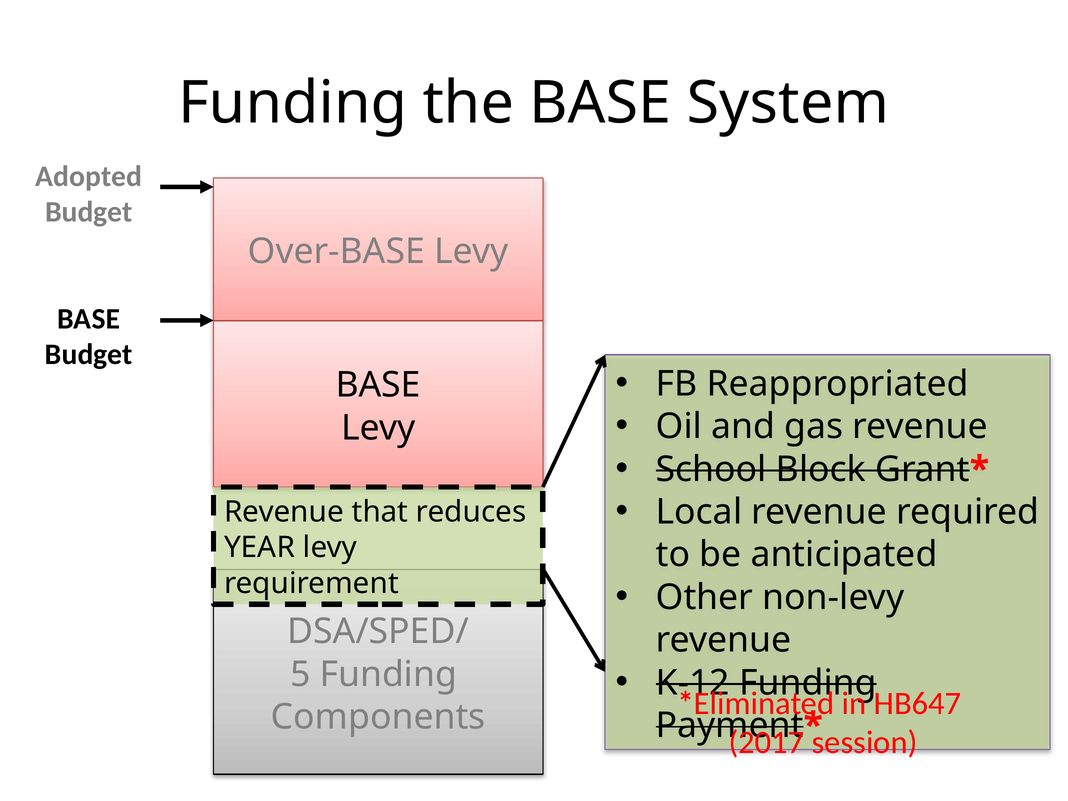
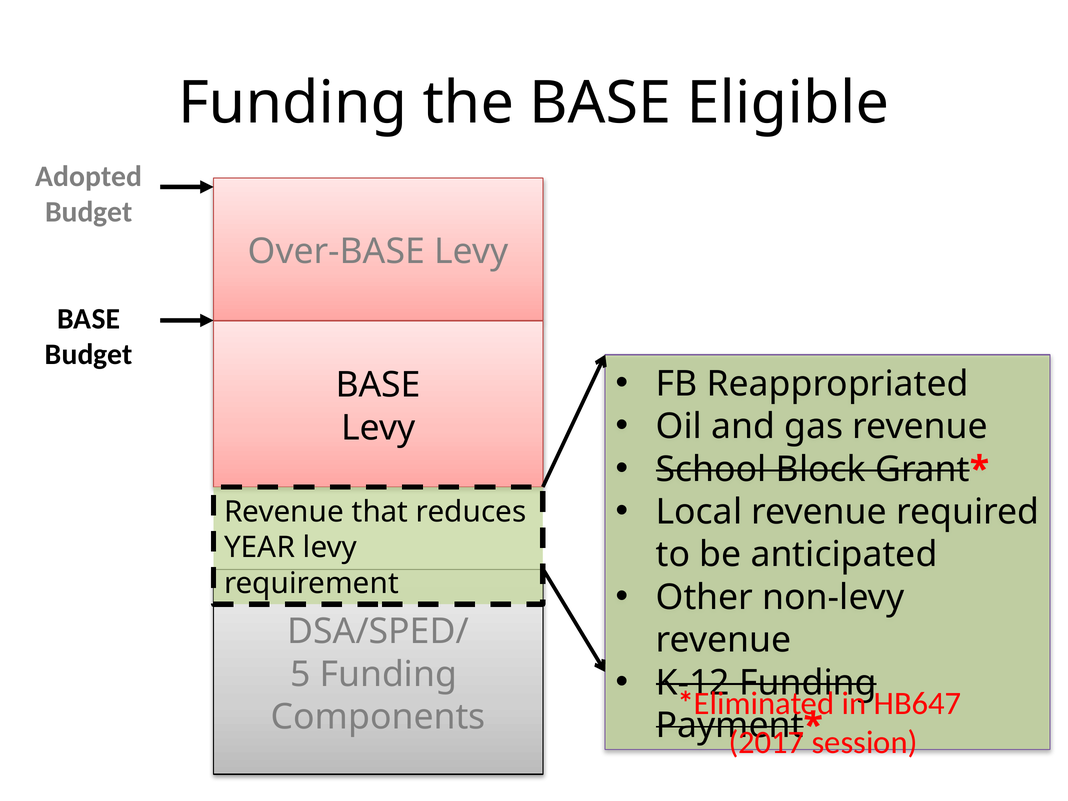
System: System -> Eligible
